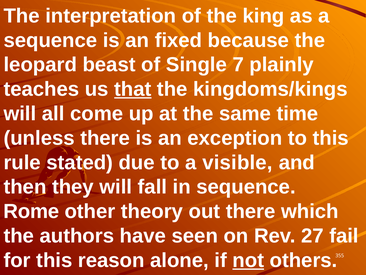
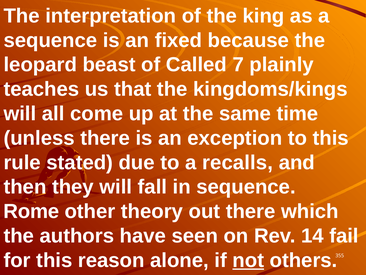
Single: Single -> Called
that underline: present -> none
visible: visible -> recalls
27: 27 -> 14
